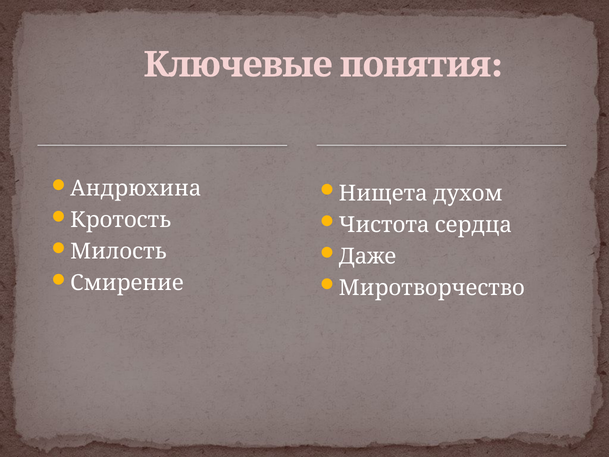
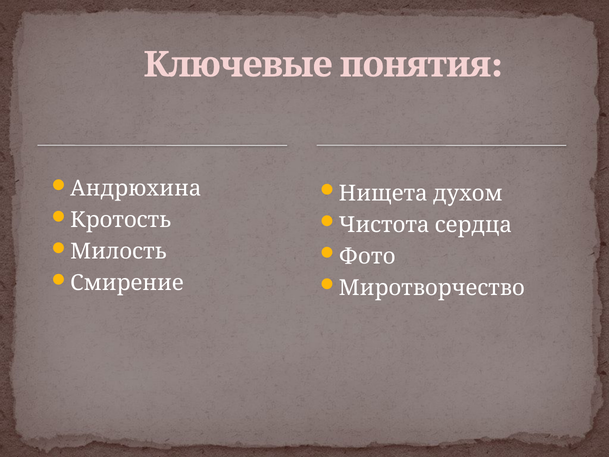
Даже: Даже -> Фото
